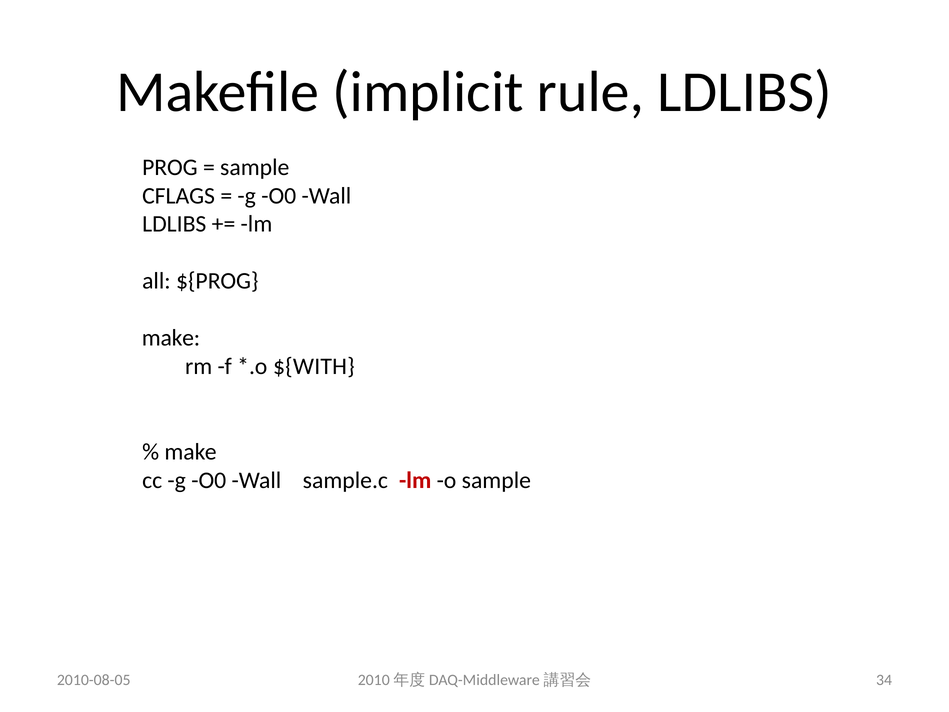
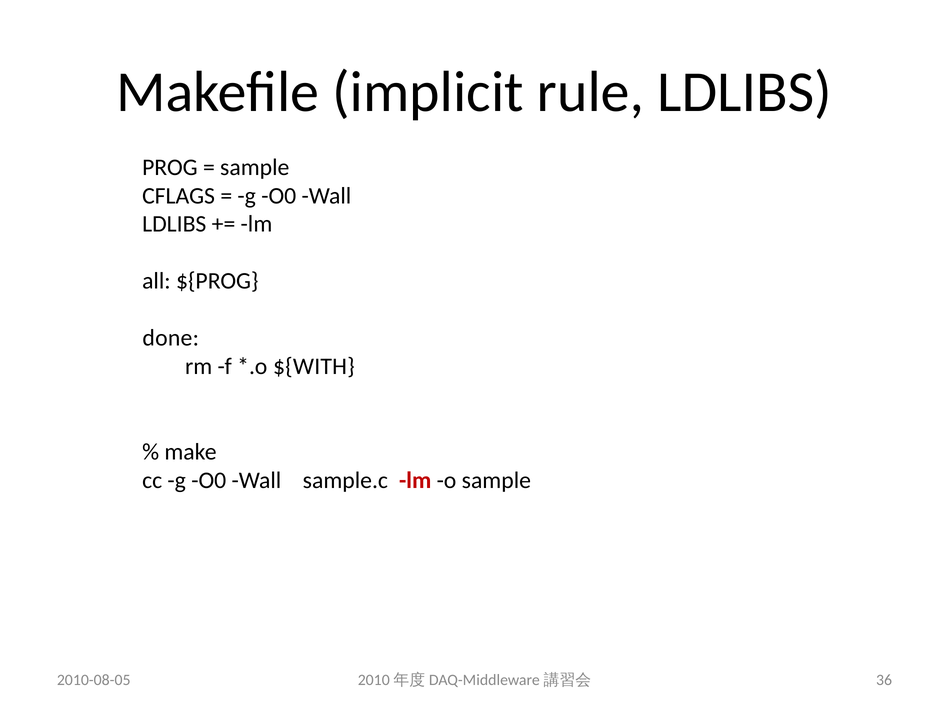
make at (171, 338): make -> done
34: 34 -> 36
